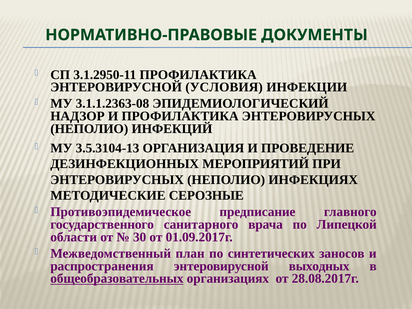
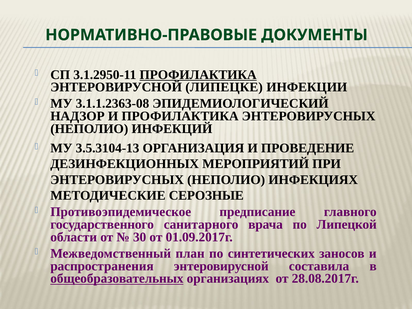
ПРОФИЛАКТИКА at (198, 75) underline: none -> present
УСЛОВИЯ: УСЛОВИЯ -> ЛИПЕЦКЕ
выходных: выходных -> составила
